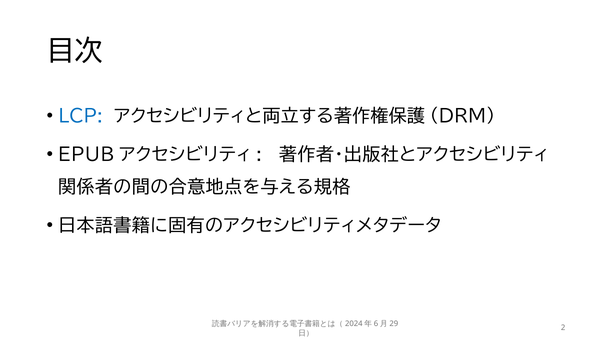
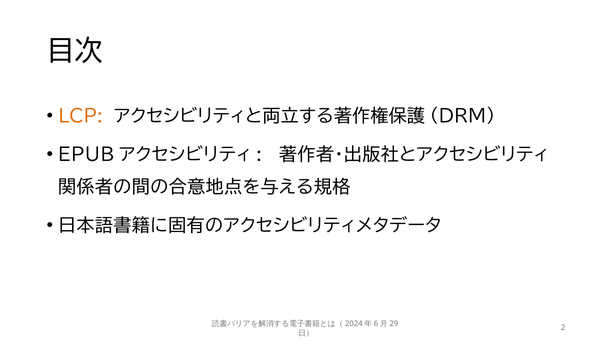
LCP colour: blue -> orange
